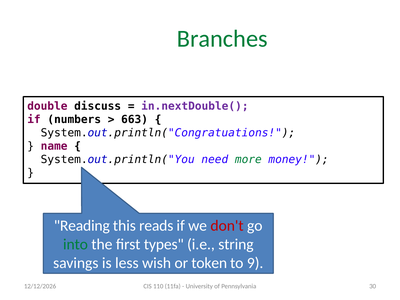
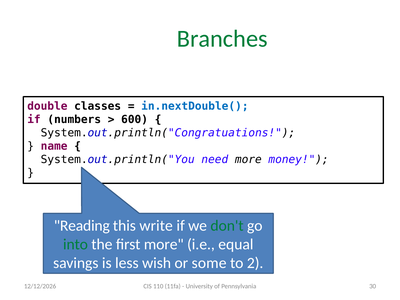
discuss: discuss -> classes
in.nextDouble( colour: purple -> blue
663: 663 -> 600
more at (248, 159) colour: green -> black
reads: reads -> write
don't colour: red -> green
first types: types -> more
string: string -> equal
token: token -> some
9: 9 -> 2
